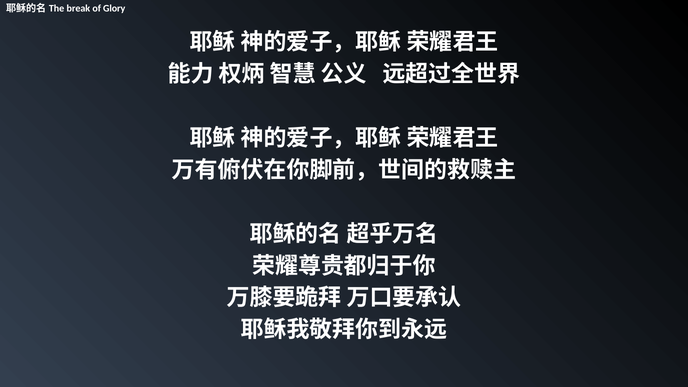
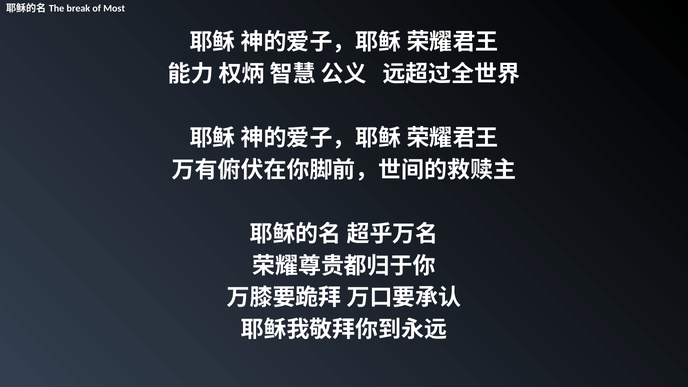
Glory: Glory -> Most
